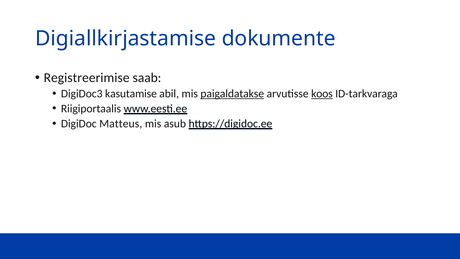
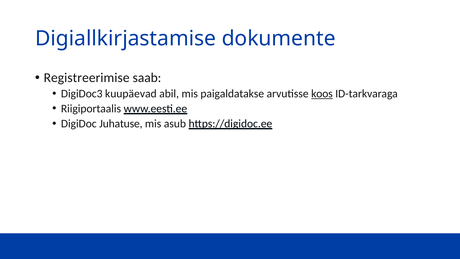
kasutamise: kasutamise -> kuupäevad
paigaldatakse underline: present -> none
Matteus: Matteus -> Juhatuse
